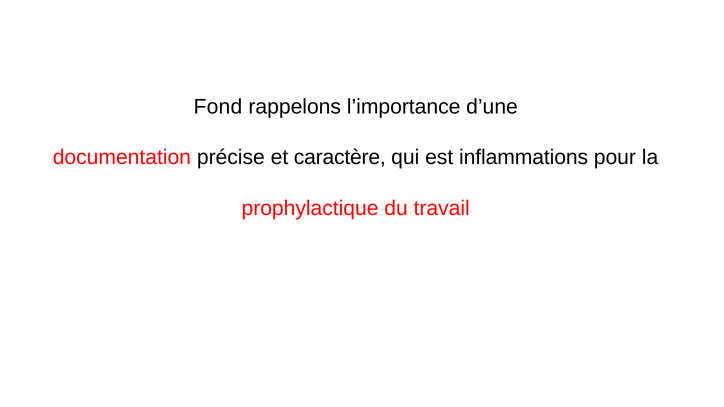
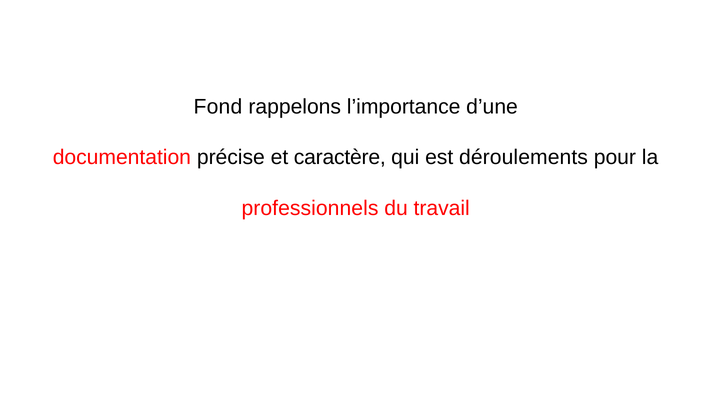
inflammations: inflammations -> déroulements
prophylactique: prophylactique -> professionnels
